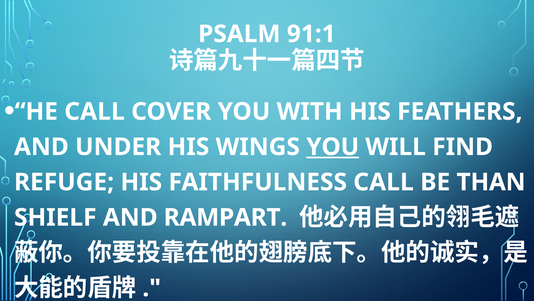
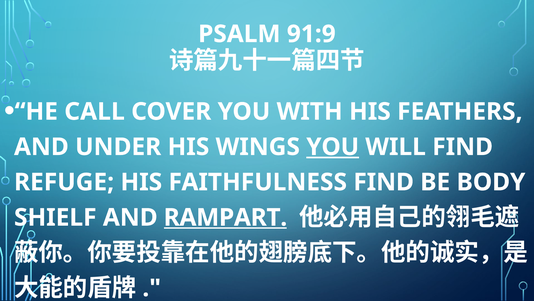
91:1: 91:1 -> 91:9
FAITHFULNESS CALL: CALL -> FIND
THAN: THAN -> BODY
RAMPART underline: none -> present
